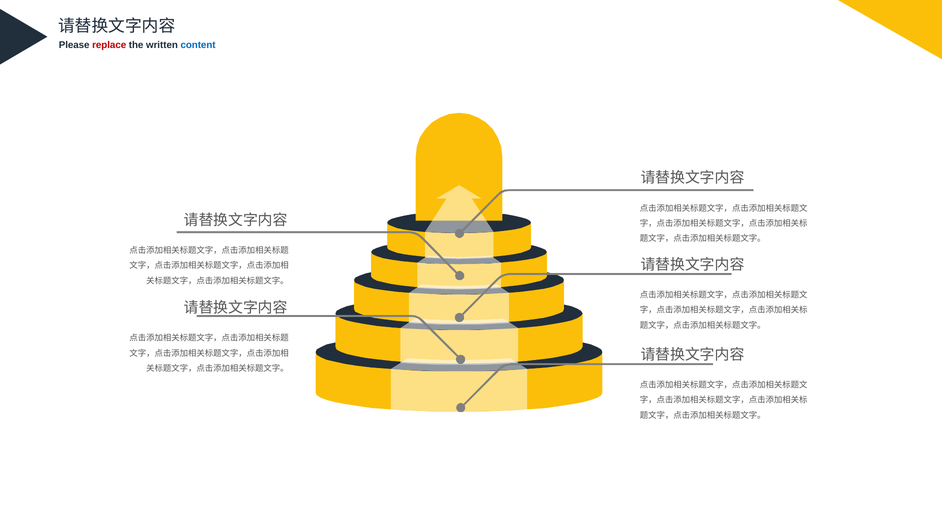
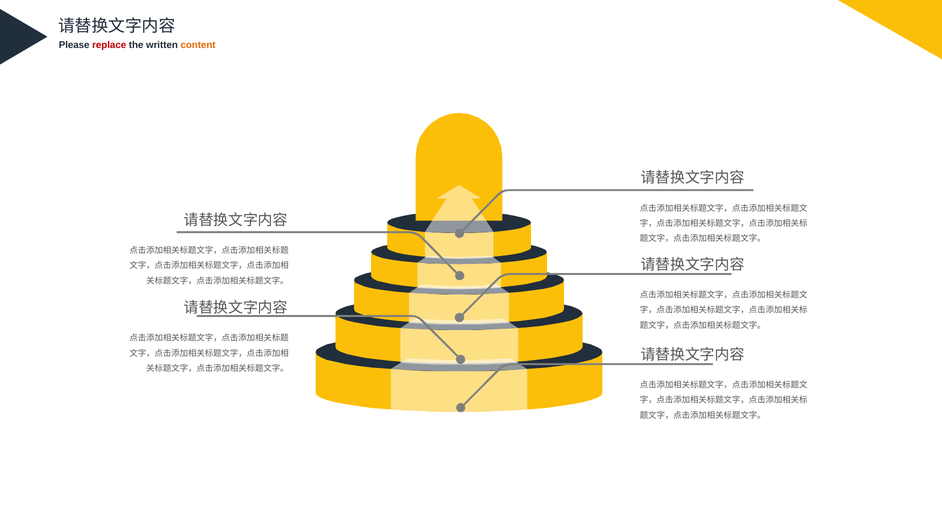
content colour: blue -> orange
